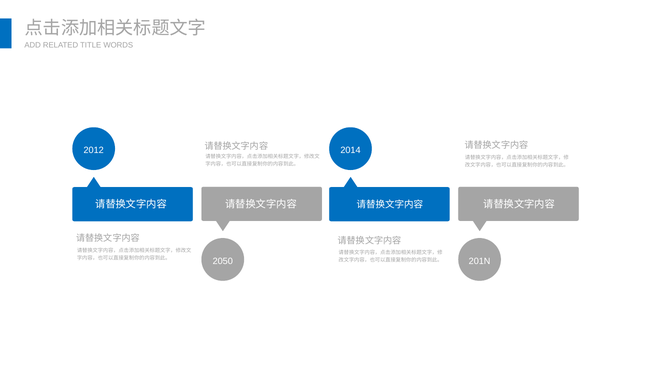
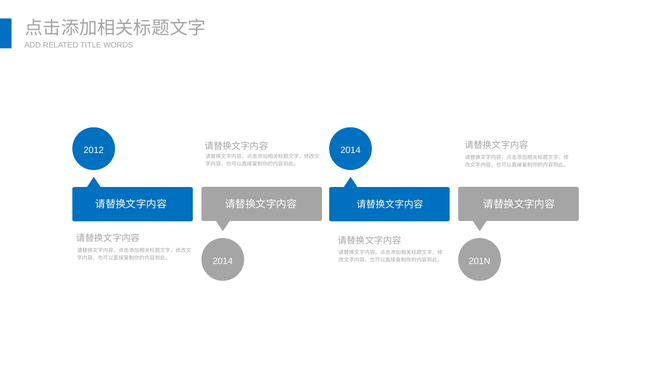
2050 at (223, 261): 2050 -> 2014
